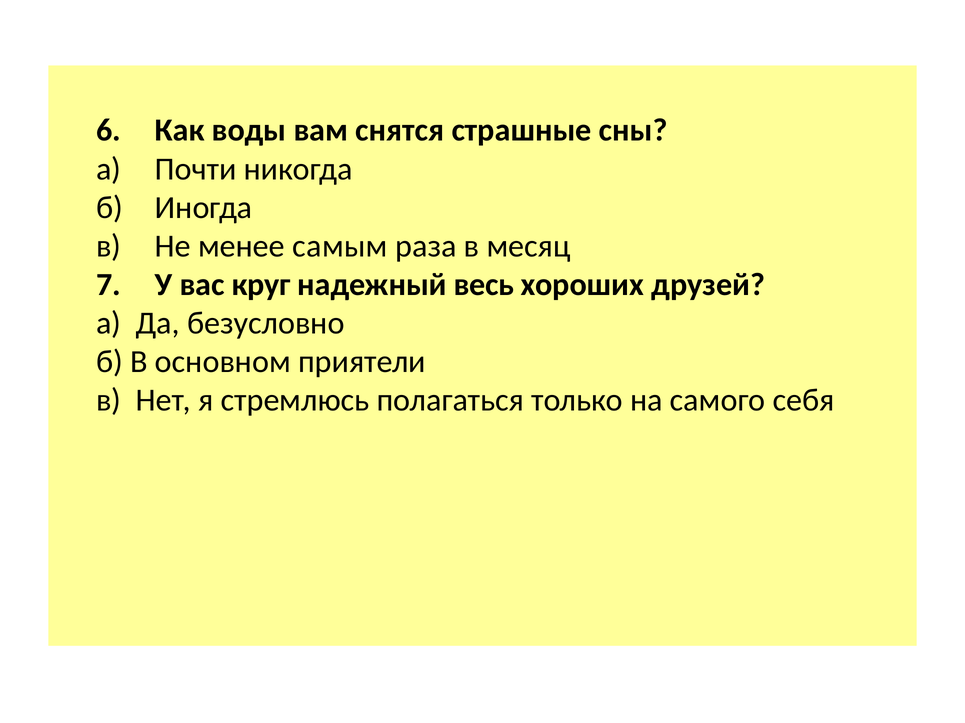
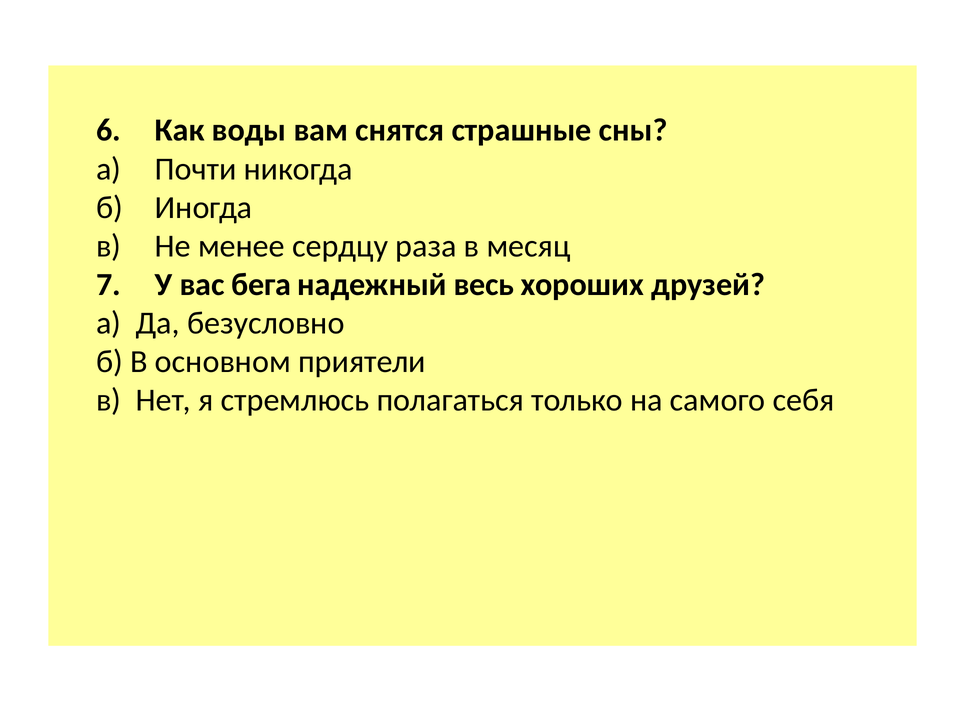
самым: самым -> сердцу
круг: круг -> бега
